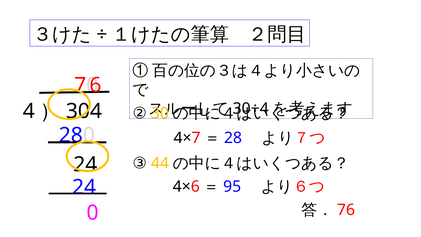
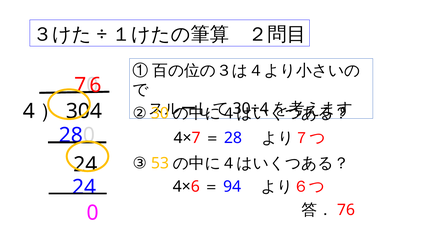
44: 44 -> 53
95: 95 -> 94
